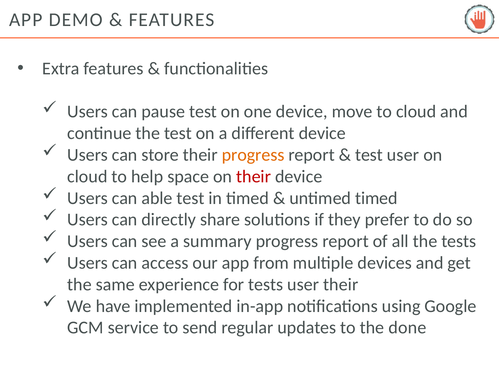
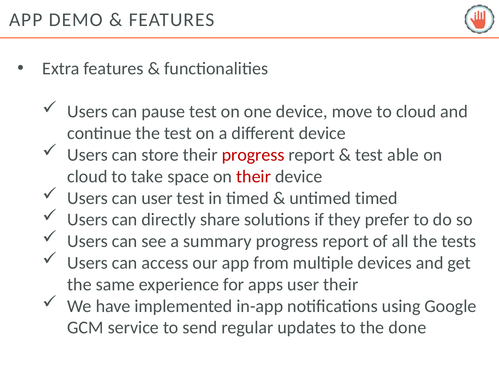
progress at (253, 155) colour: orange -> red
test user: user -> able
help: help -> take
can able: able -> user
for tests: tests -> apps
